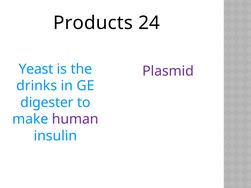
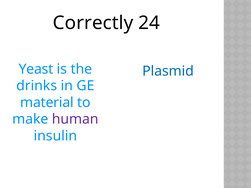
Products: Products -> Correctly
Plasmid colour: purple -> blue
digester: digester -> material
